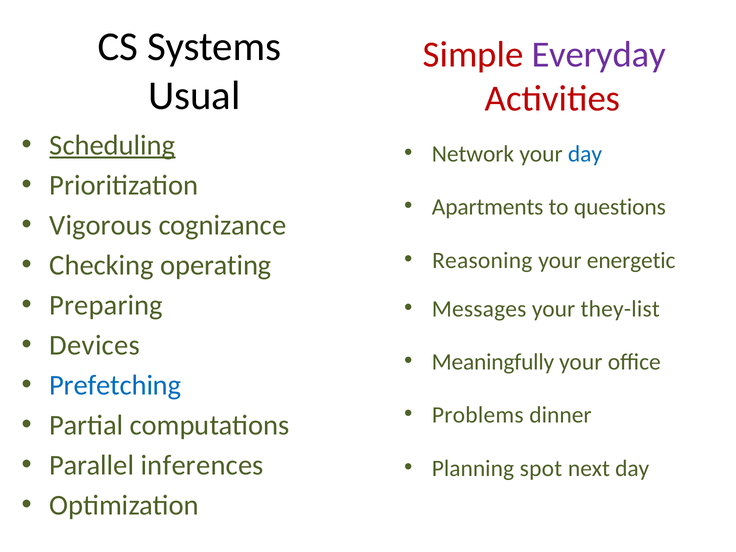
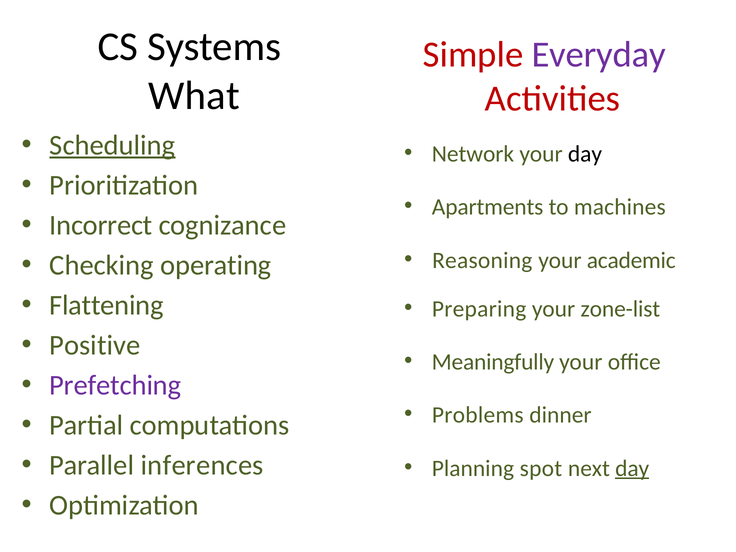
Usual: Usual -> What
day at (585, 154) colour: blue -> black
questions: questions -> machines
Vigorous: Vigorous -> Incorrect
energetic: energetic -> academic
Preparing: Preparing -> Flattening
Messages: Messages -> Preparing
they-list: they-list -> zone-list
Devices: Devices -> Positive
Prefetching colour: blue -> purple
day at (632, 468) underline: none -> present
